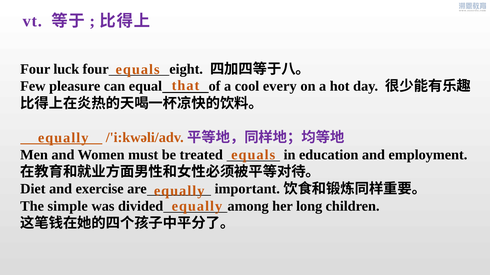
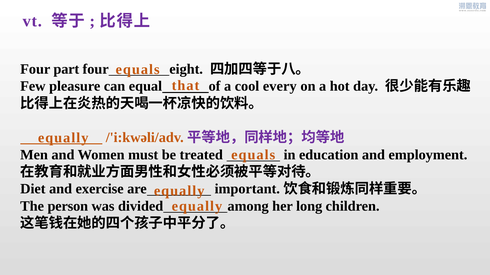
luck: luck -> part
simple: simple -> person
